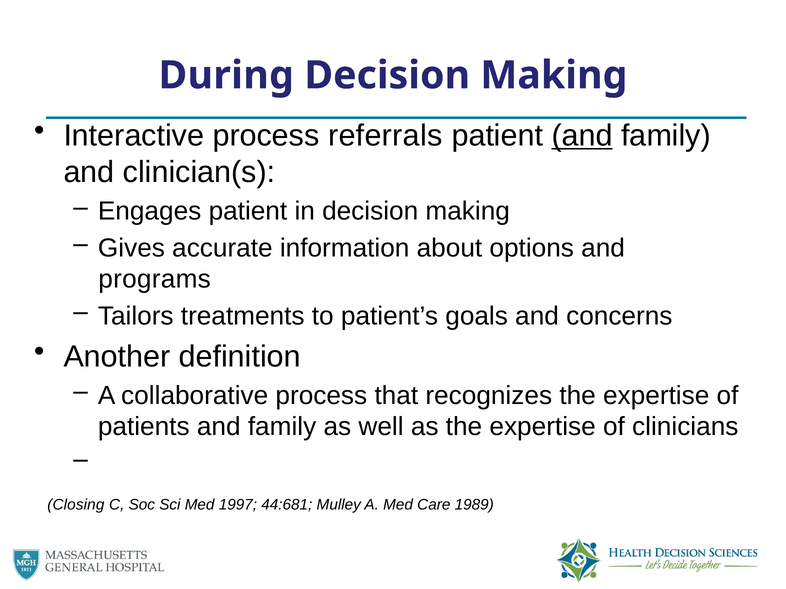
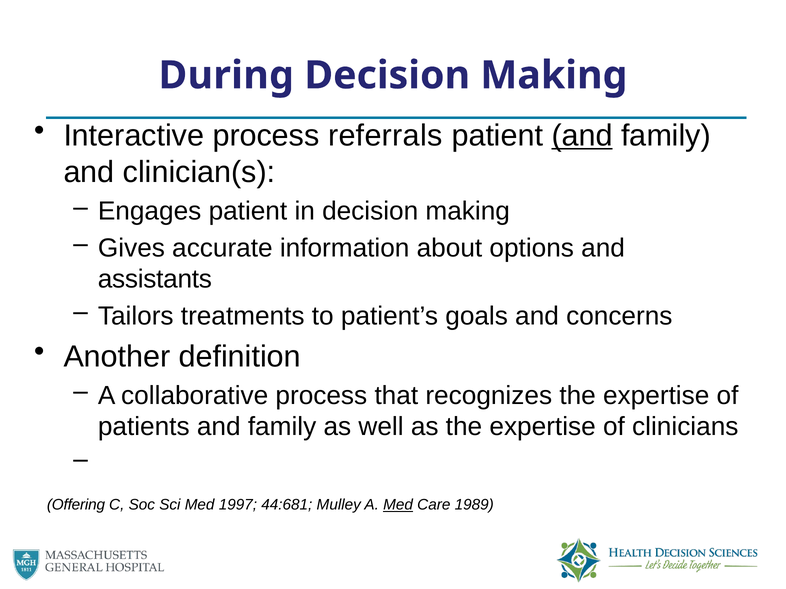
programs: programs -> assistants
Closing: Closing -> Offering
Med at (398, 505) underline: none -> present
